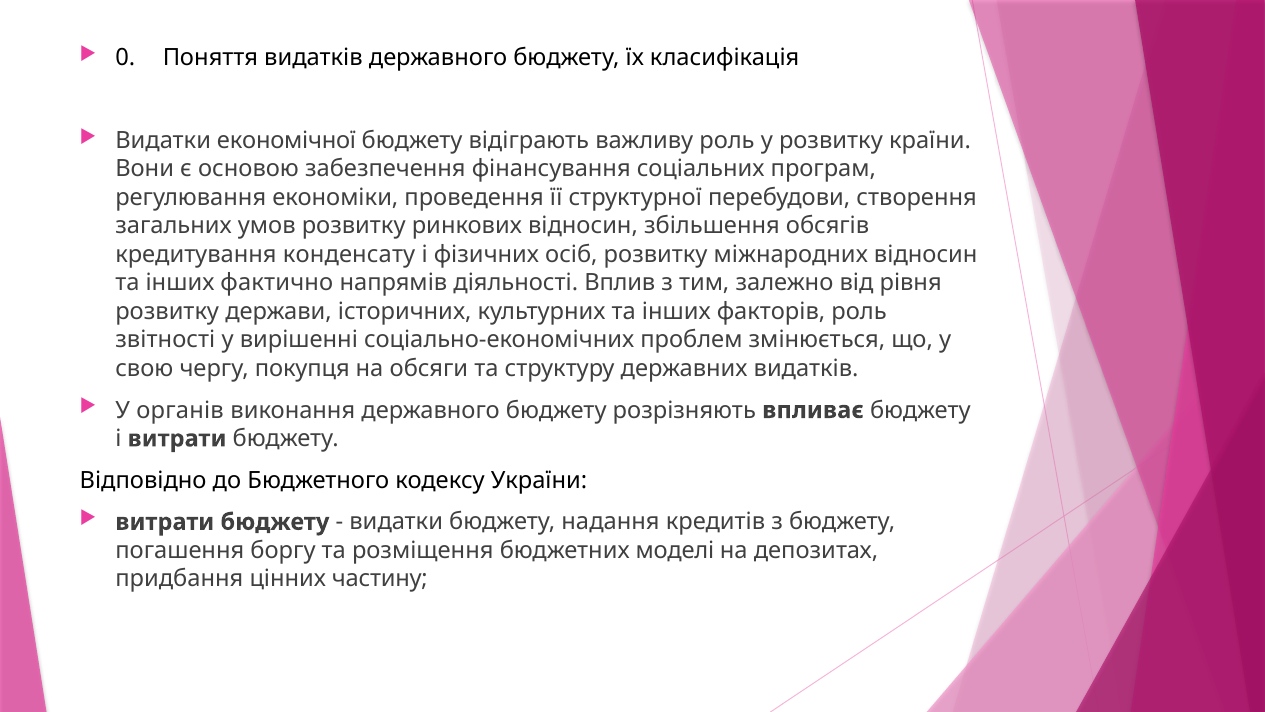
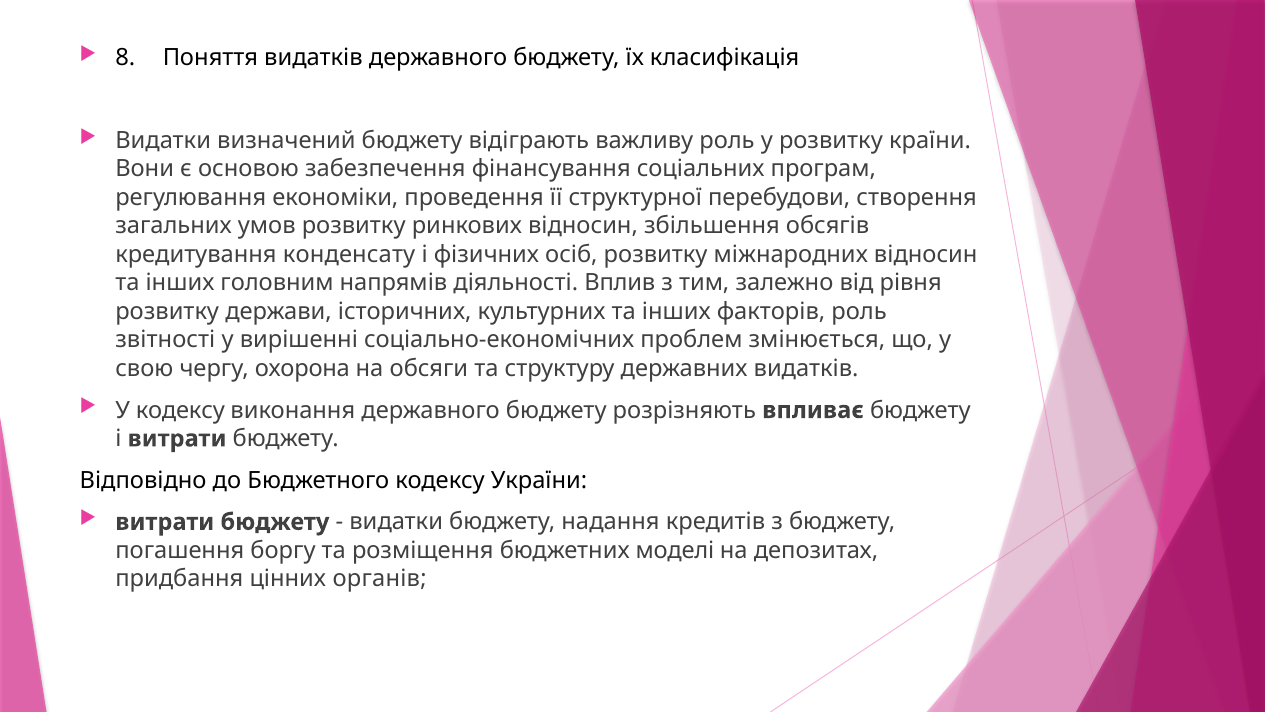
0: 0 -> 8
економічної: економічної -> визначений
фактично: фактично -> головним
покупця: покупця -> охорона
У органів: органів -> кодексу
частину: частину -> органів
